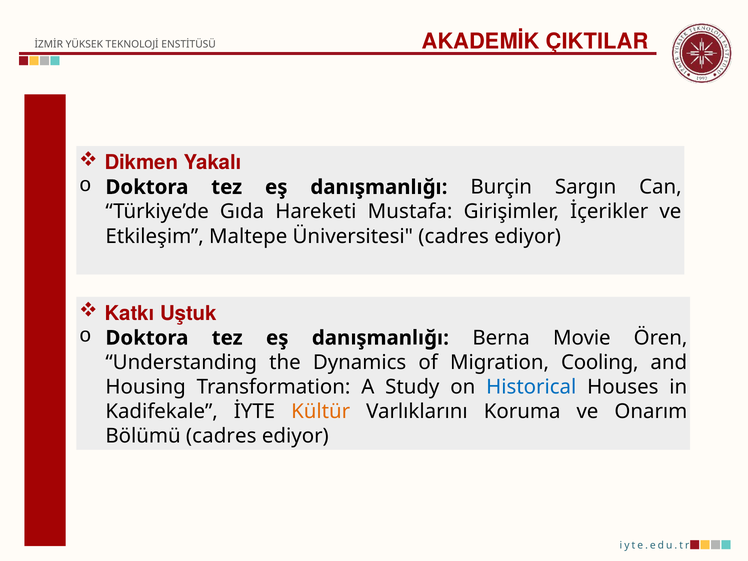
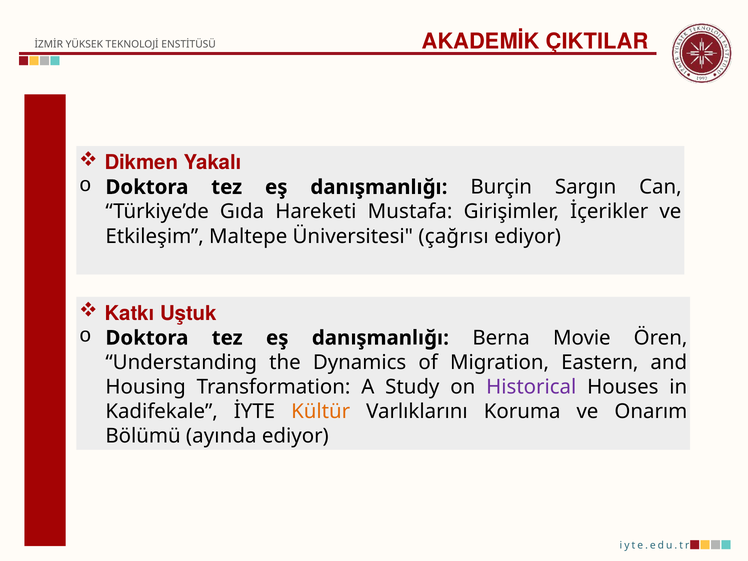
Üniversitesi cadres: cadres -> çağrısı
Cooling: Cooling -> Eastern
Historical colour: blue -> purple
Bölümü cadres: cadres -> ayında
